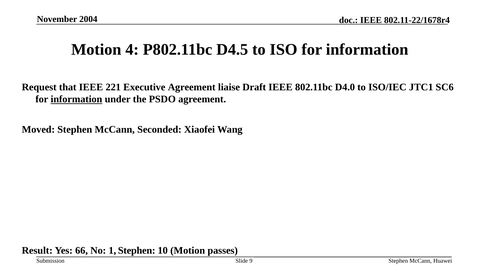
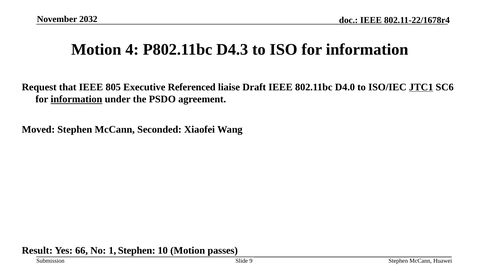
2004: 2004 -> 2032
D4.5: D4.5 -> D4.3
221: 221 -> 805
Executive Agreement: Agreement -> Referenced
JTC1 underline: none -> present
